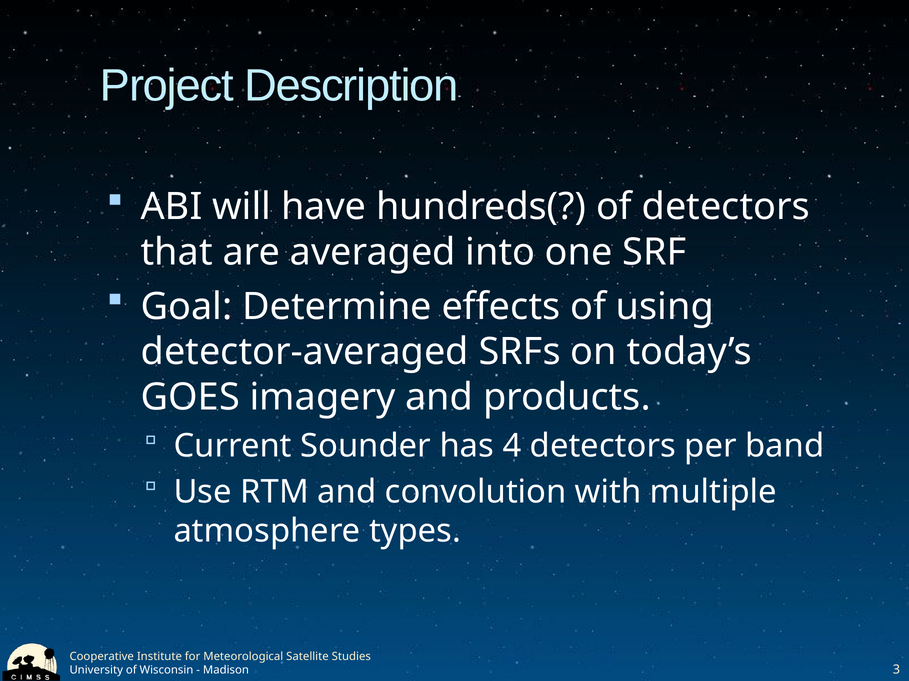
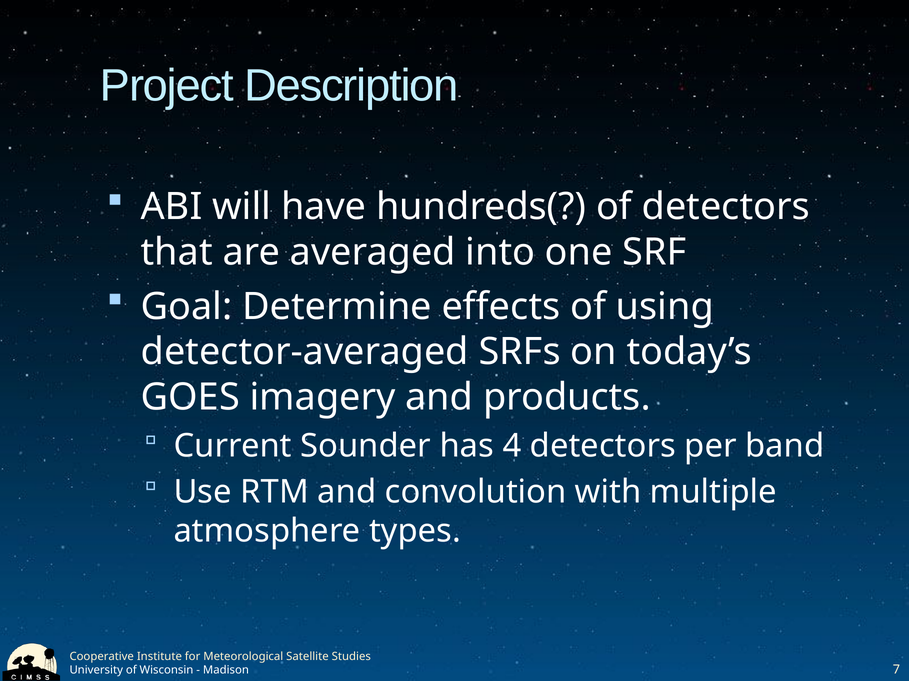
3: 3 -> 7
